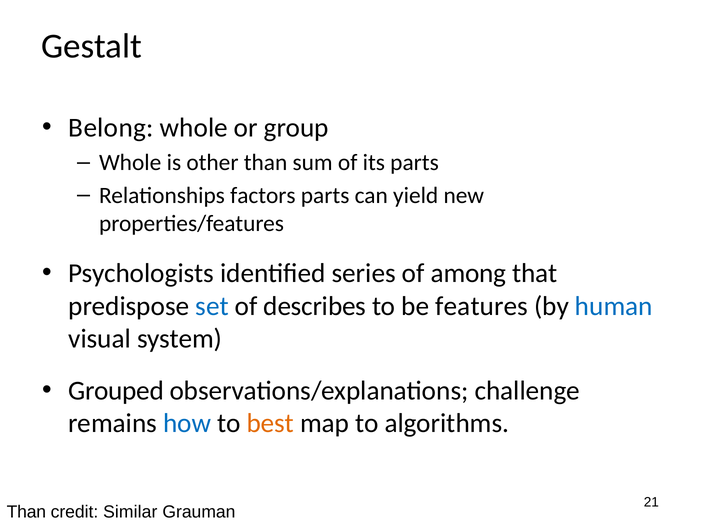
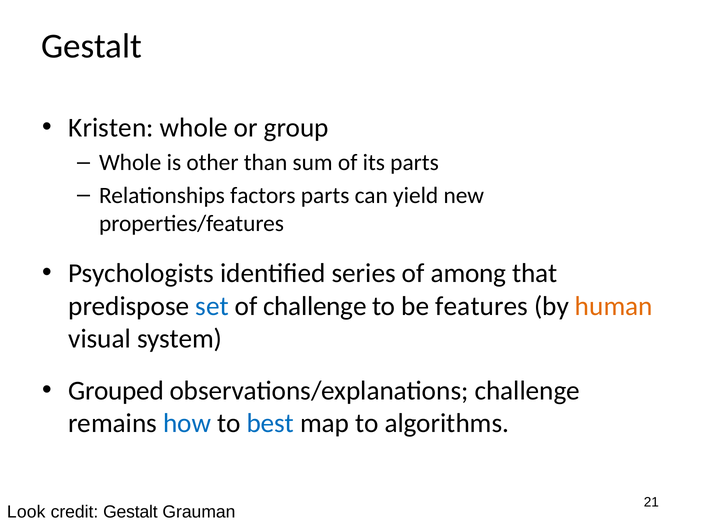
Belong: Belong -> Kristen
of describes: describes -> challenge
human colour: blue -> orange
best colour: orange -> blue
Than at (26, 512): Than -> Look
credit Similar: Similar -> Gestalt
